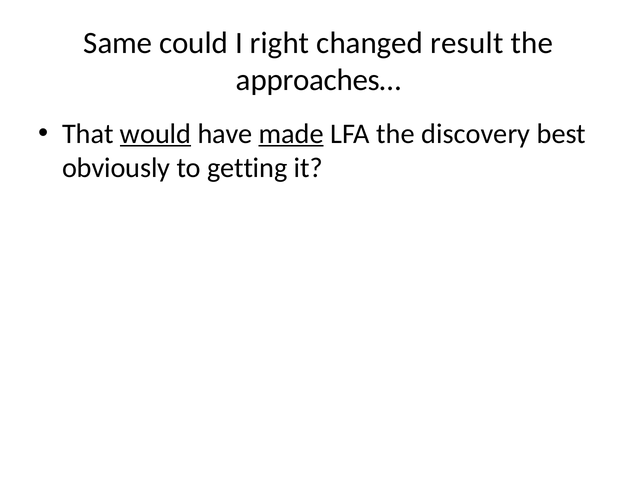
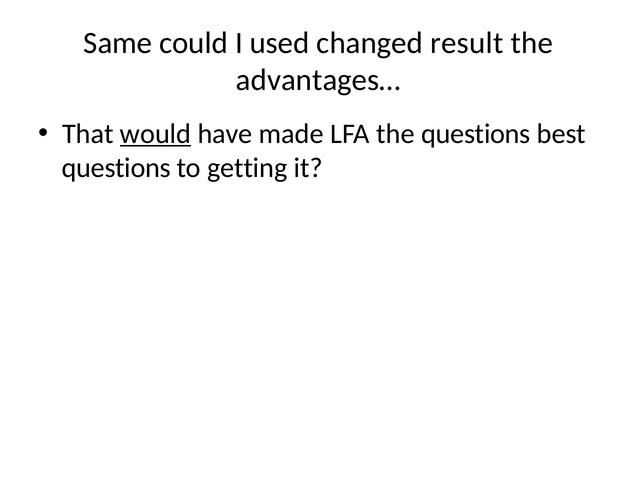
right: right -> used
approaches…: approaches… -> advantages…
made underline: present -> none
the discovery: discovery -> questions
obviously at (116, 168): obviously -> questions
